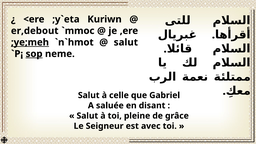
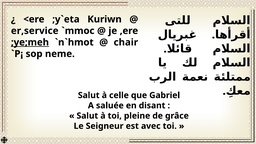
er,debout: er,debout -> er,service
salut at (126, 42): salut -> chair
sop underline: present -> none
